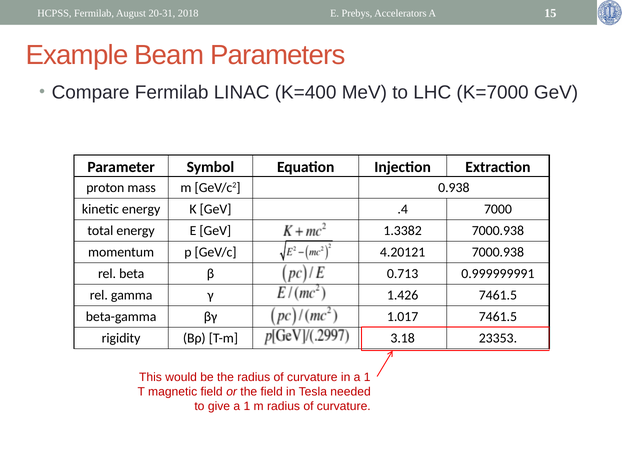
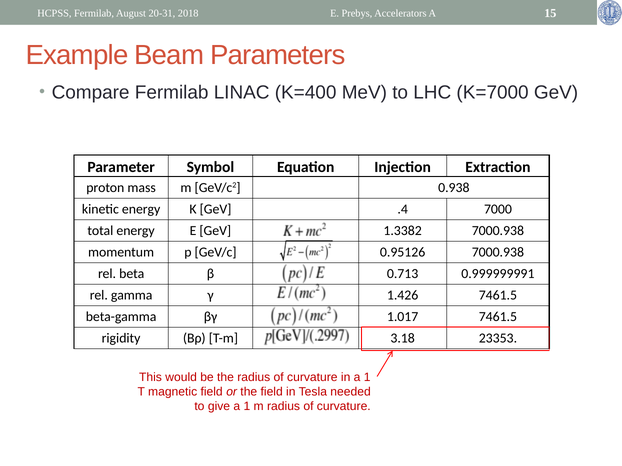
4.20121: 4.20121 -> 0.95126
